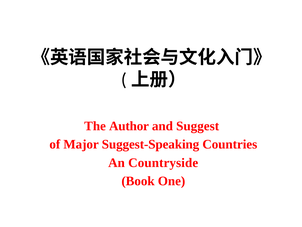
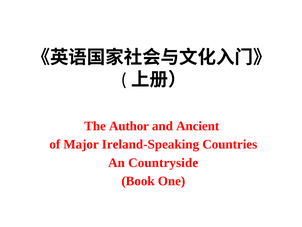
Suggest: Suggest -> Ancient
Suggest-Speaking: Suggest-Speaking -> Ireland-Speaking
